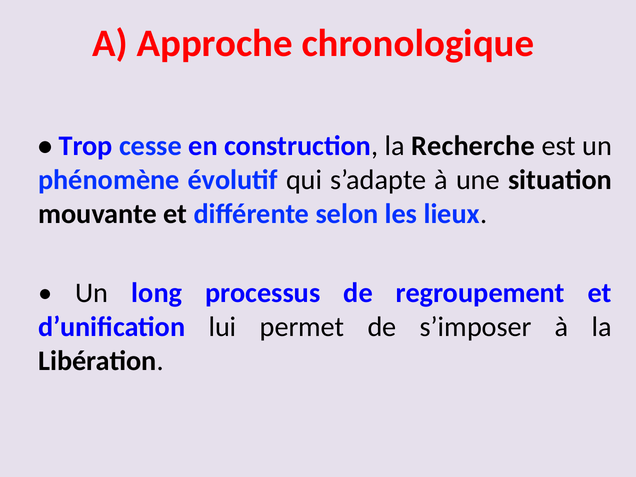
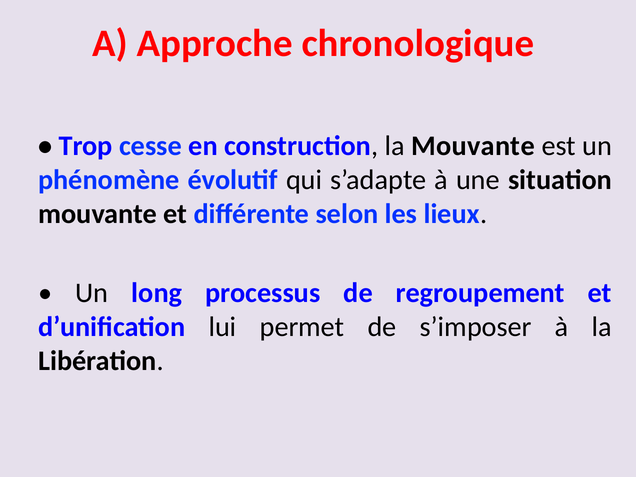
la Recherche: Recherche -> Mouvante
